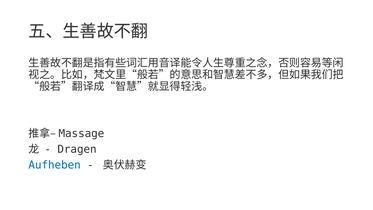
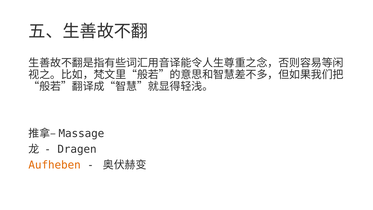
Aufheben colour: blue -> orange
